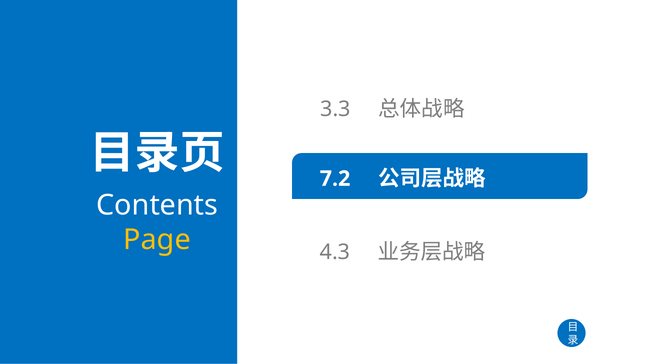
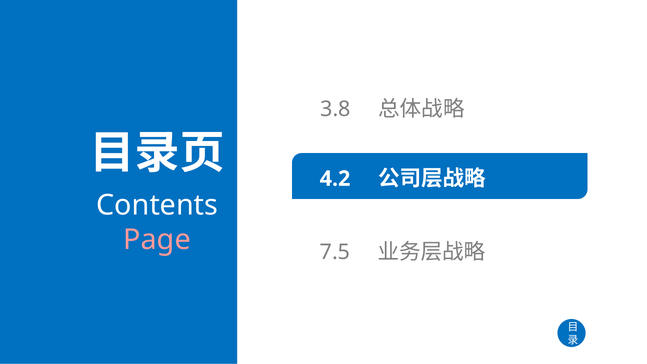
3.3: 3.3 -> 3.8
7.2: 7.2 -> 4.2
Page colour: yellow -> pink
4.3: 4.3 -> 7.5
